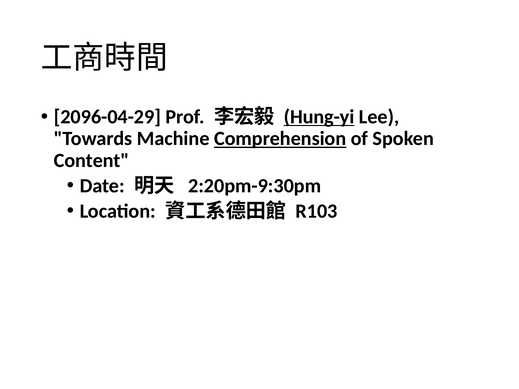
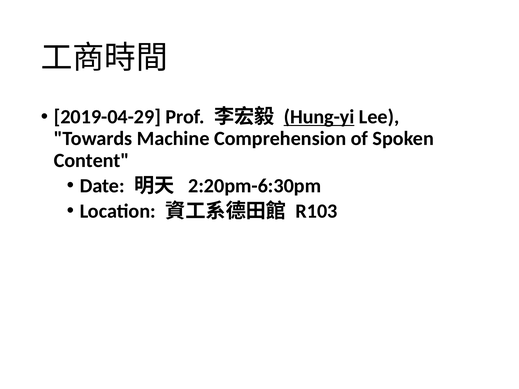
2096-04-29: 2096-04-29 -> 2019-04-29
Comprehension underline: present -> none
2:20pm-9:30pm: 2:20pm-9:30pm -> 2:20pm-6:30pm
